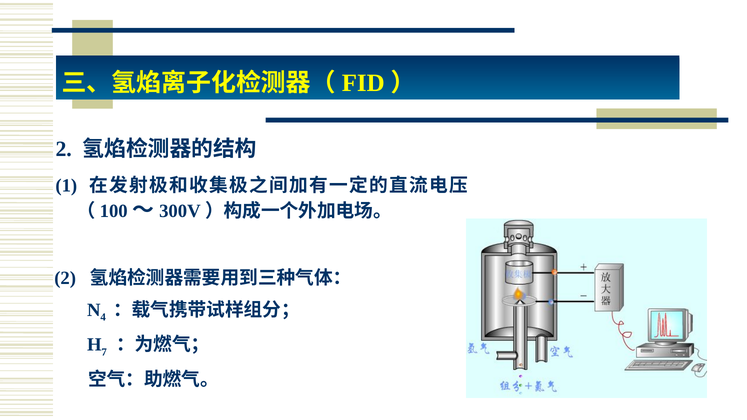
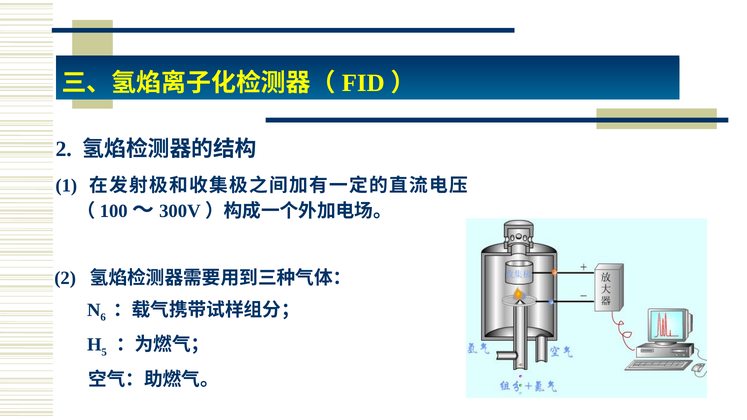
4: 4 -> 6
7: 7 -> 5
